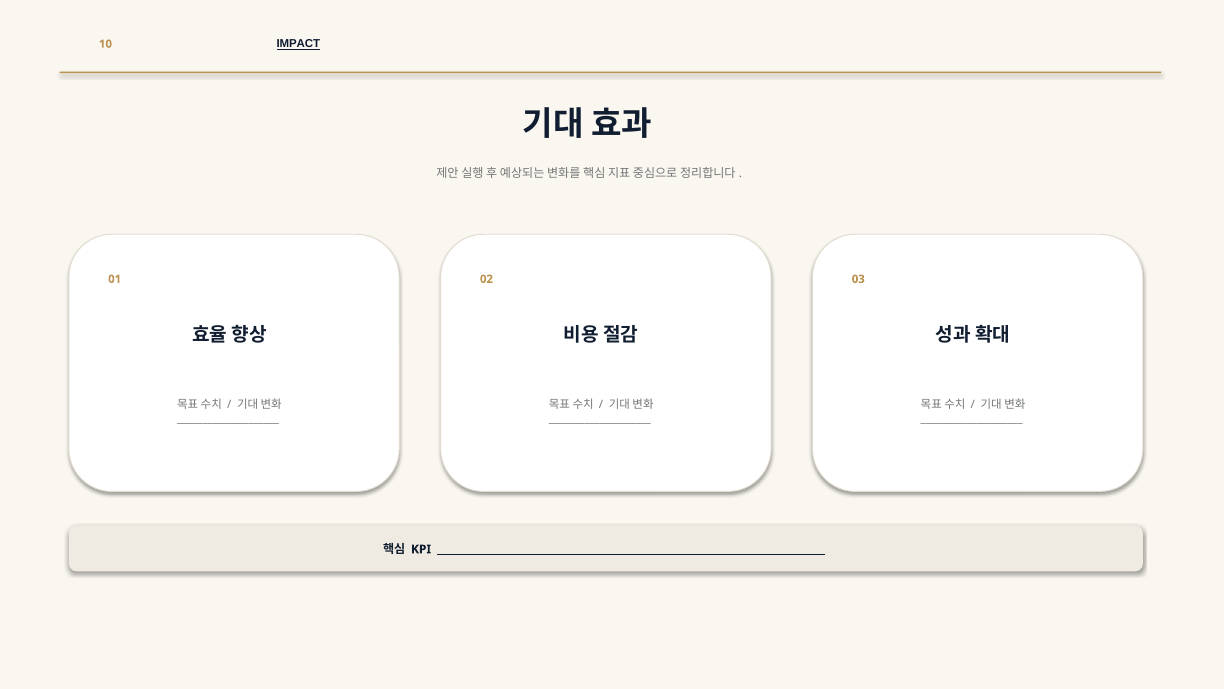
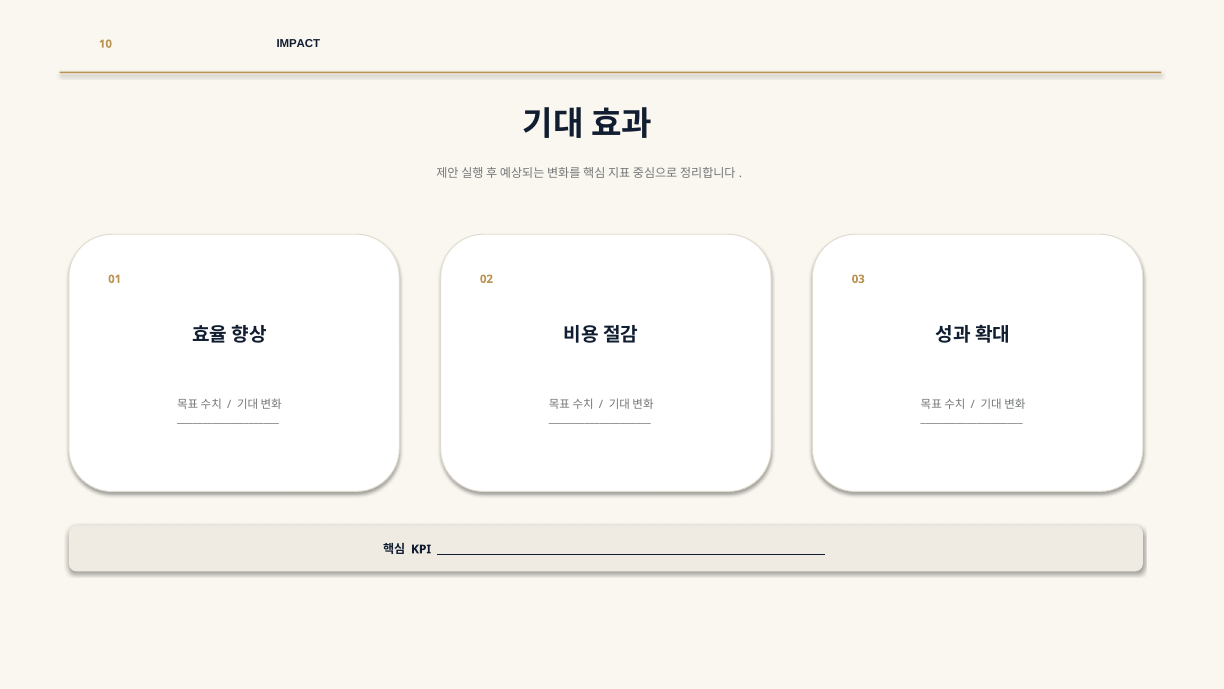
IMPACT underline: present -> none
